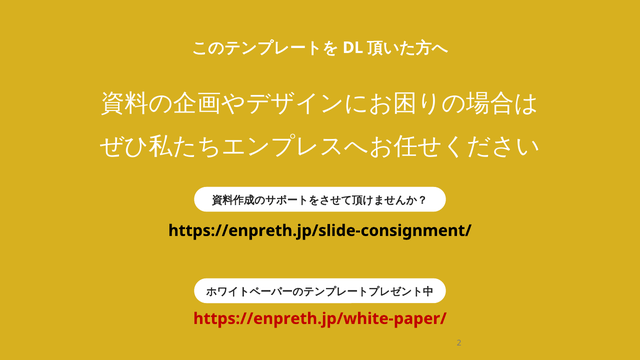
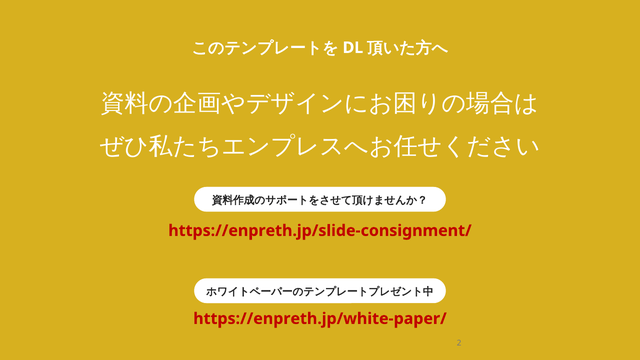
https://enpreth.jp/slide-consignment/ colour: black -> red
